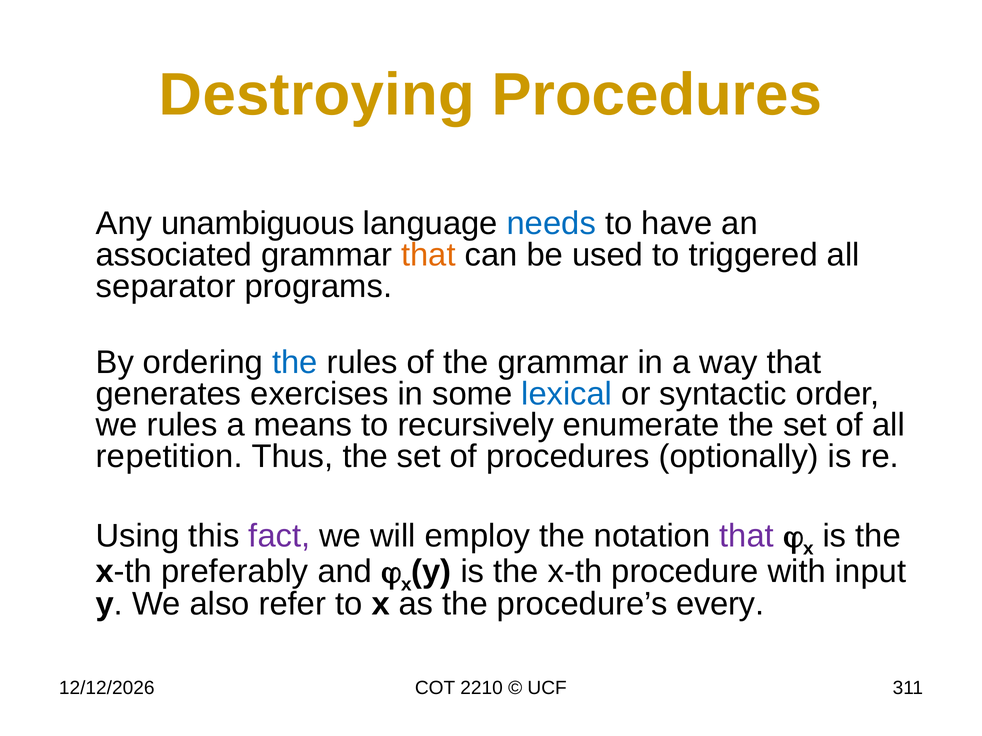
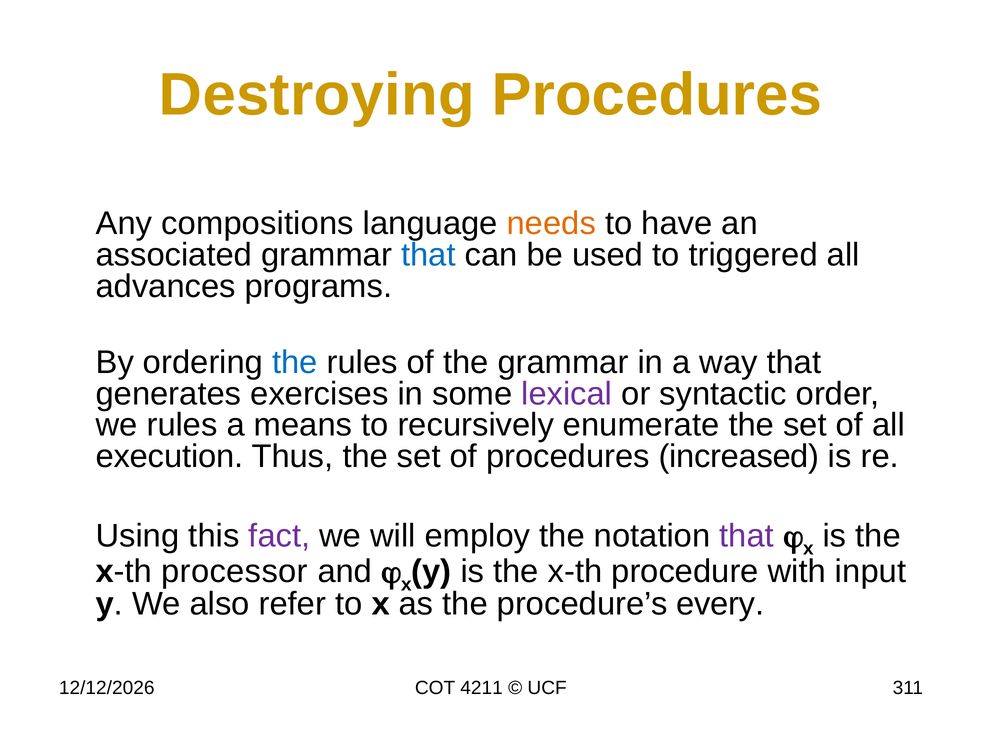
unambiguous: unambiguous -> compositions
needs colour: blue -> orange
that at (428, 255) colour: orange -> blue
separator: separator -> advances
lexical colour: blue -> purple
repetition: repetition -> execution
optionally: optionally -> increased
preferably: preferably -> processor
2210: 2210 -> 4211
